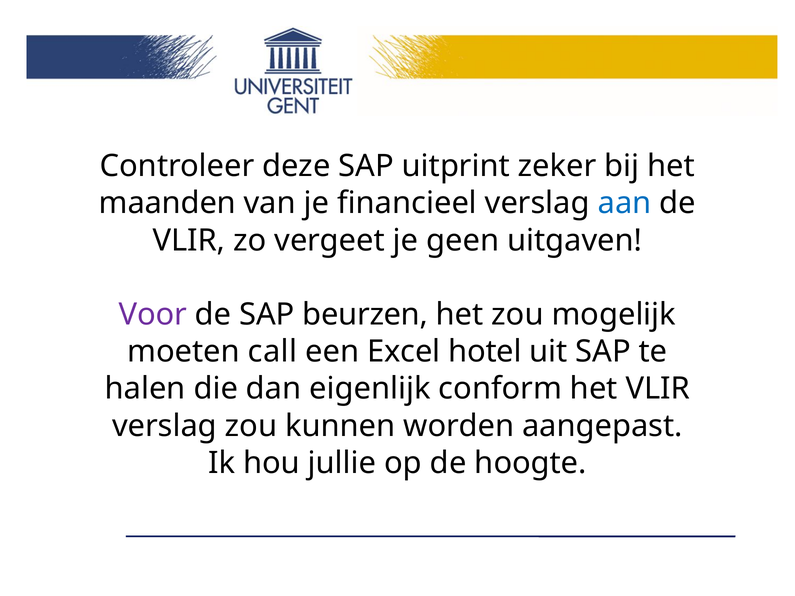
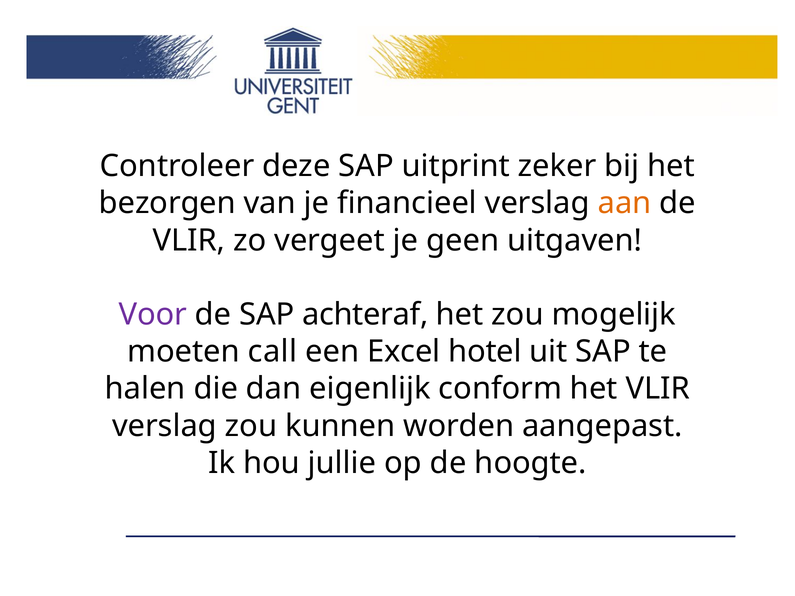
maanden: maanden -> bezorgen
aan colour: blue -> orange
beurzen: beurzen -> achteraf
